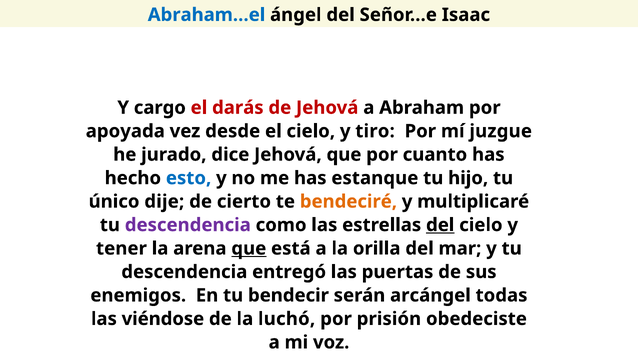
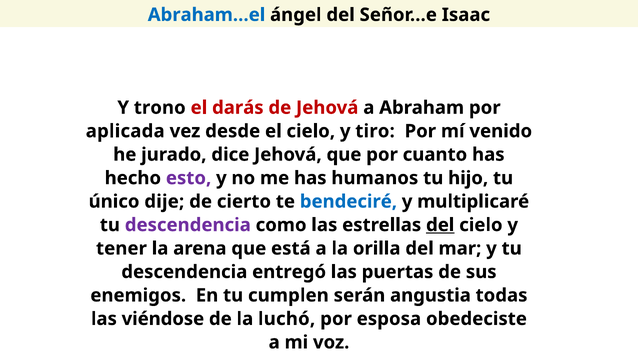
cargo: cargo -> trono
apoyada: apoyada -> aplicada
juzgue: juzgue -> venido
esto colour: blue -> purple
estanque: estanque -> humanos
bendeciré colour: orange -> blue
que at (249, 248) underline: present -> none
bendecir: bendecir -> cumplen
arcángel: arcángel -> angustia
prisión: prisión -> esposa
